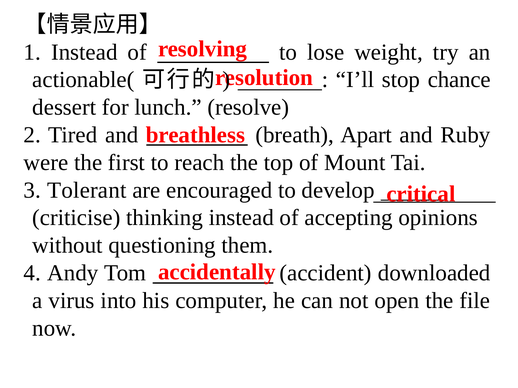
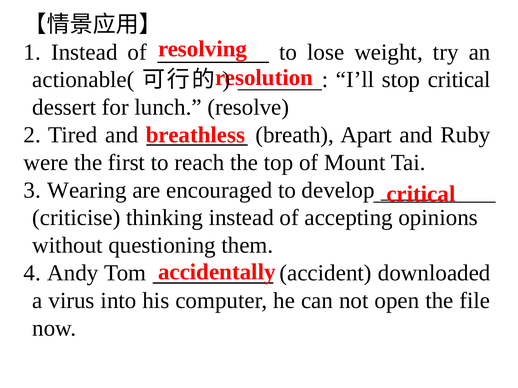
stop chance: chance -> critical
Tolerant: Tolerant -> Wearing
